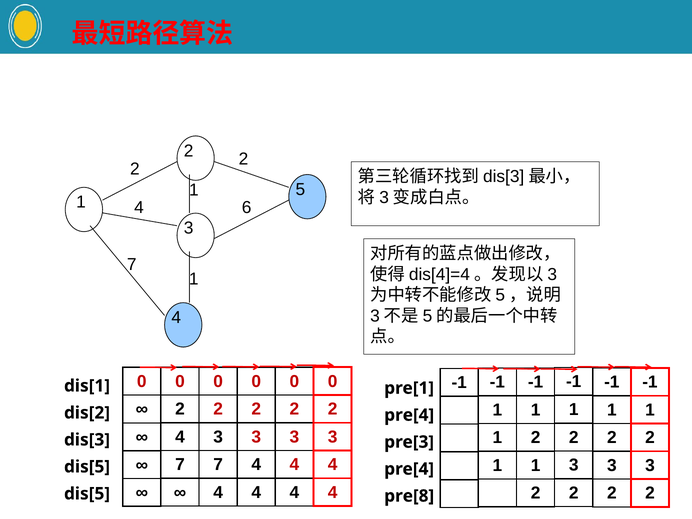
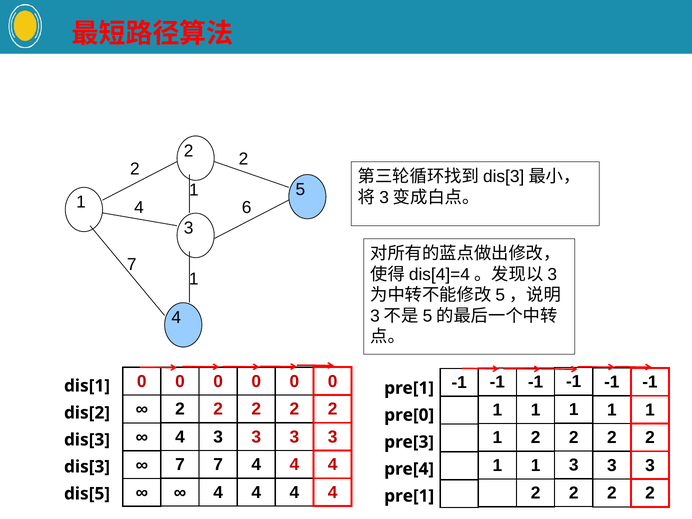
pre[4 at (409, 415): pre[4 -> pre[0
dis[5 at (87, 467): dis[5 -> dis[3
pre[8 at (409, 496): pre[8 -> pre[1
